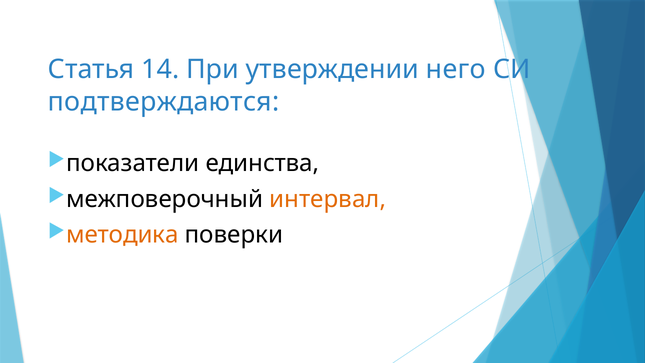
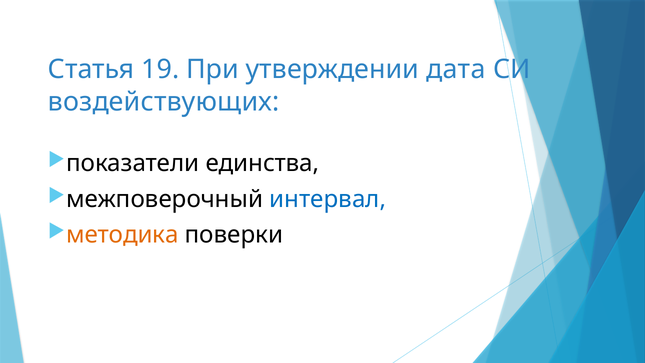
14: 14 -> 19
него: него -> дата
подтверждаются: подтверждаются -> воздействующих
интервал colour: orange -> blue
